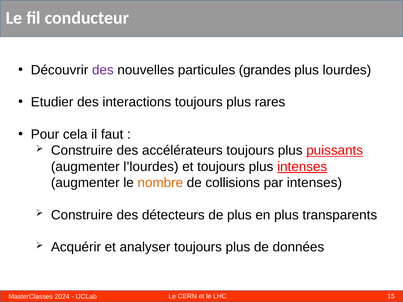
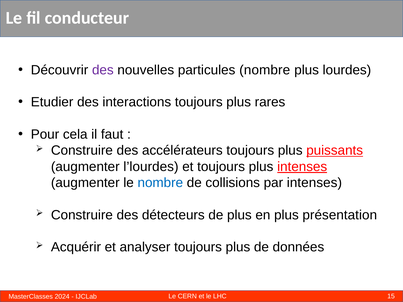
particules grandes: grandes -> nombre
nombre at (160, 183) colour: orange -> blue
transparents: transparents -> présentation
